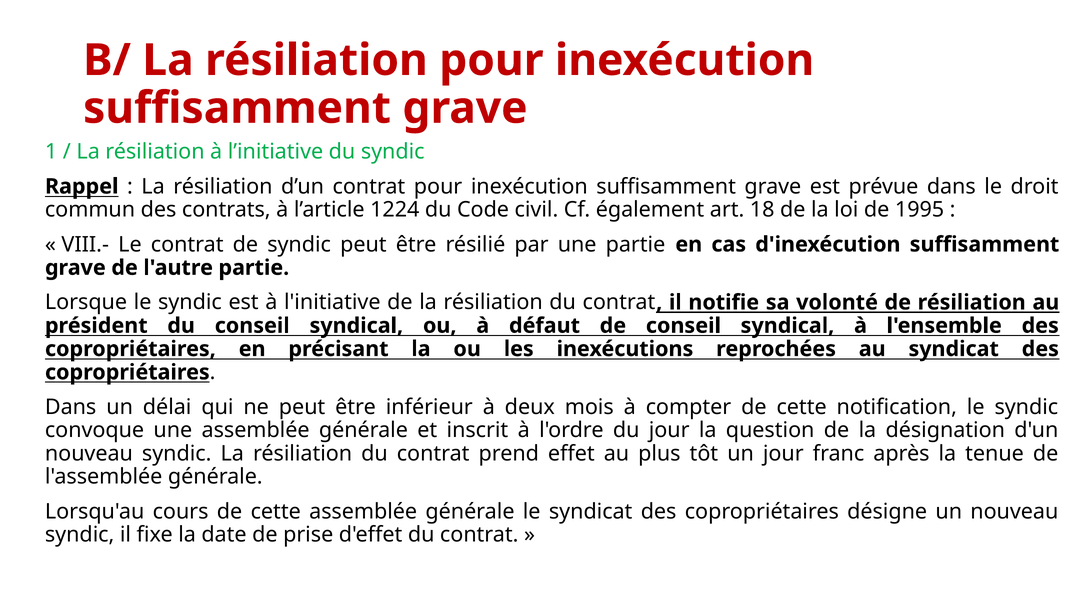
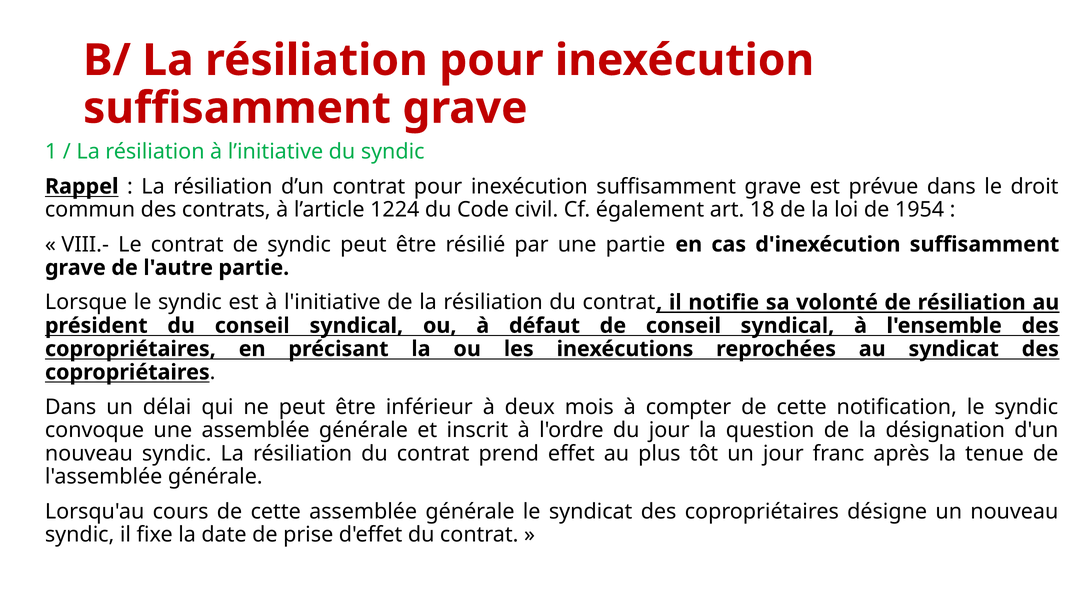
1995: 1995 -> 1954
